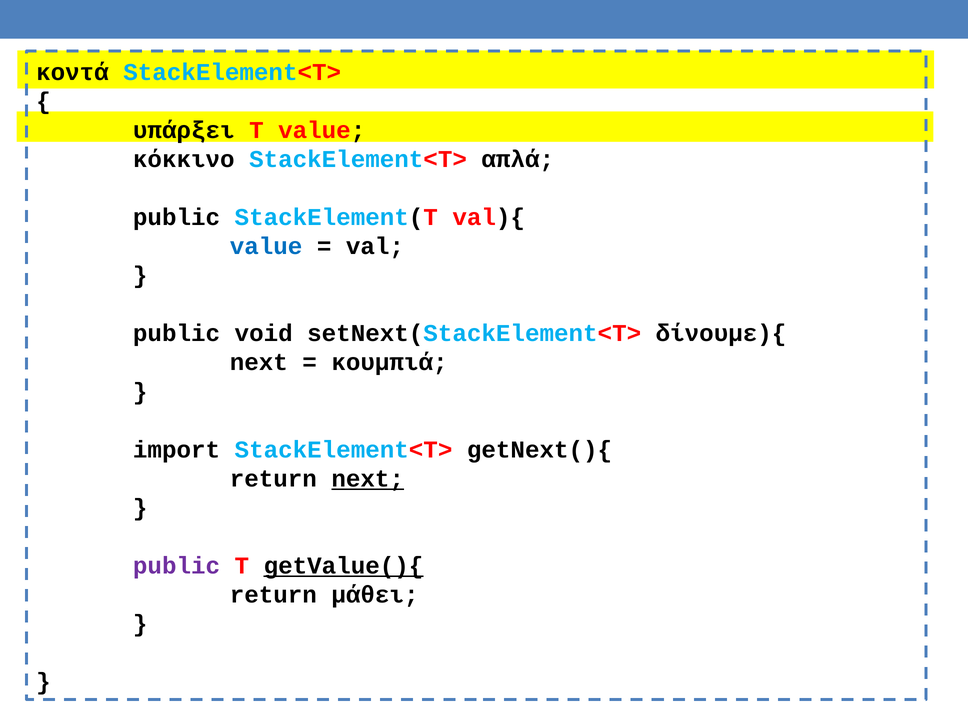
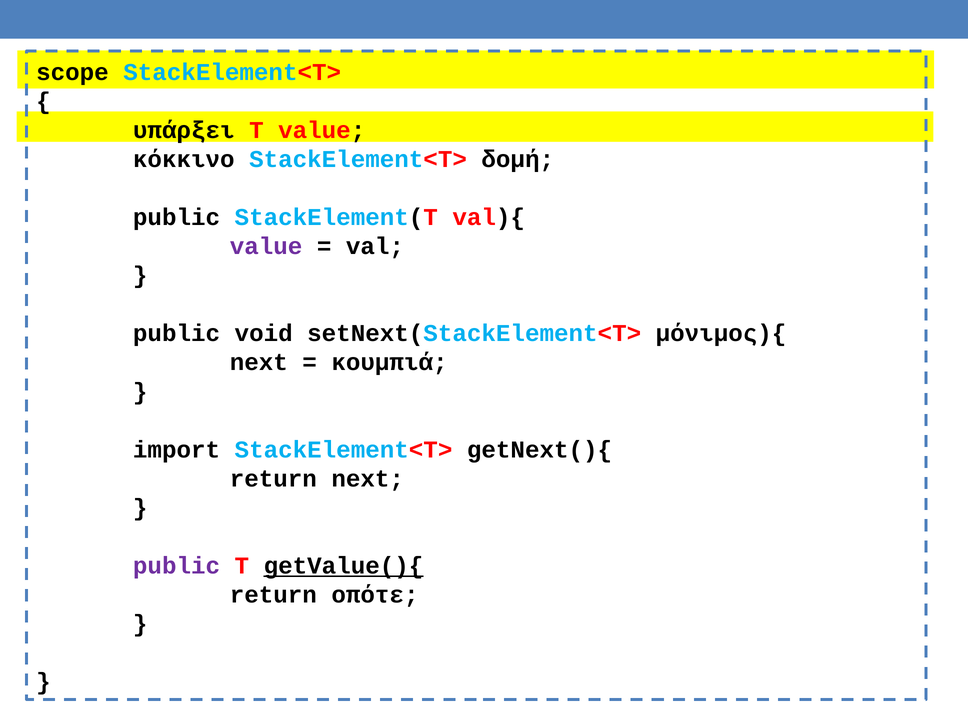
κοντά: κοντά -> scope
απλά: απλά -> δομή
value at (266, 246) colour: blue -> purple
δίνουμε){: δίνουμε){ -> μόνιμος){
next at (368, 479) underline: present -> none
μάθει: μάθει -> οπότε
